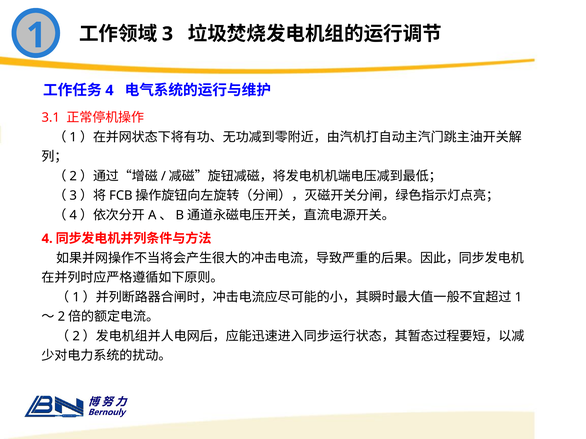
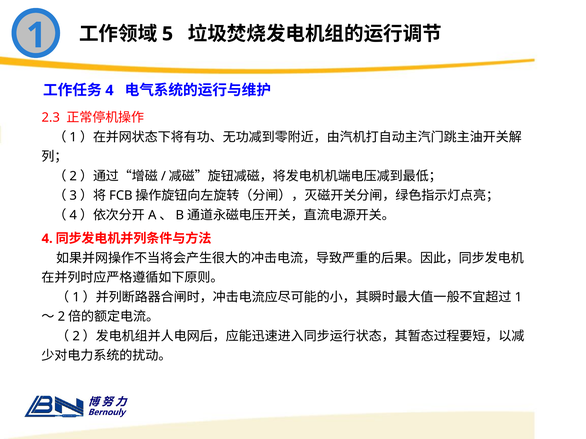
3: 3 -> 5
3.1: 3.1 -> 2.3
